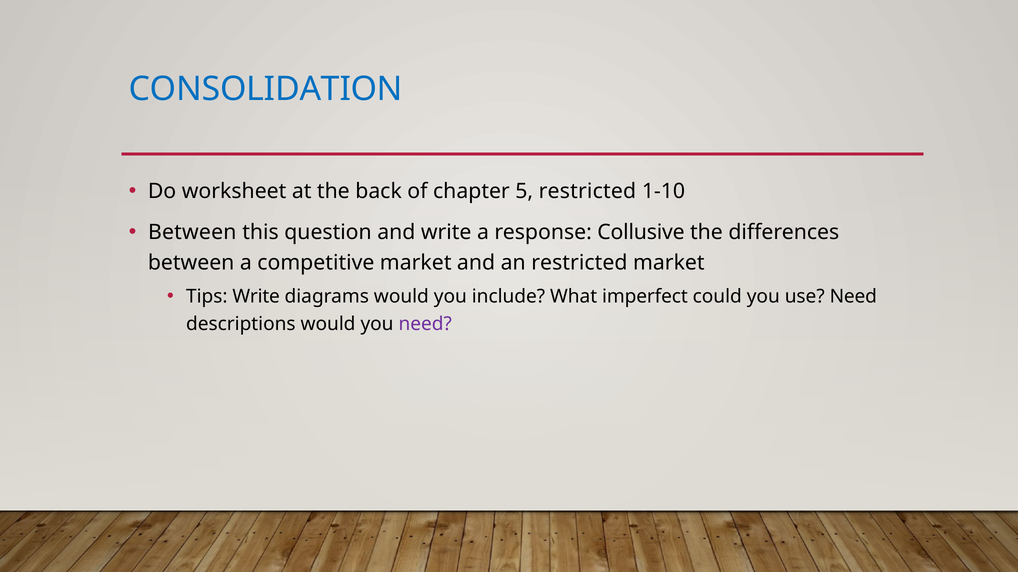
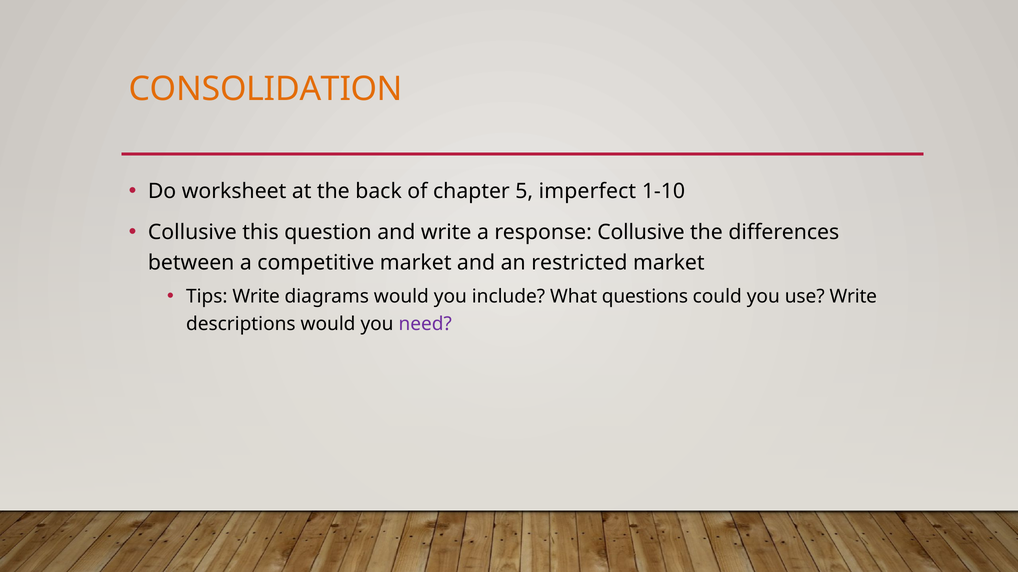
CONSOLIDATION colour: blue -> orange
5 restricted: restricted -> imperfect
Between at (192, 233): Between -> Collusive
imperfect: imperfect -> questions
use Need: Need -> Write
